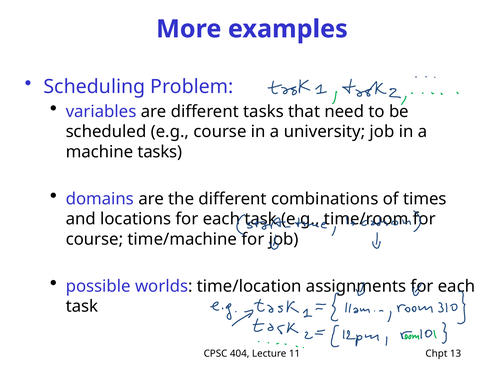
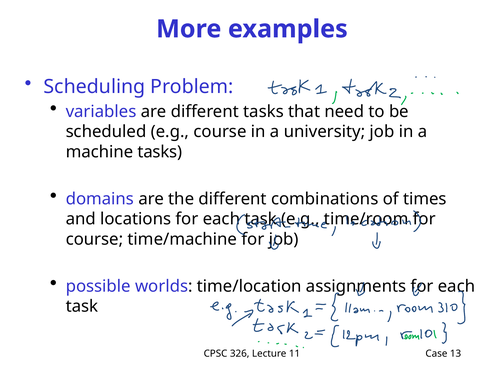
404: 404 -> 326
Chpt: Chpt -> Case
